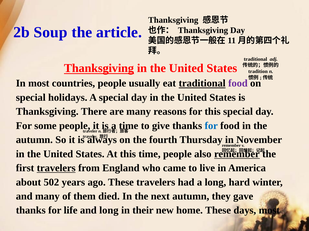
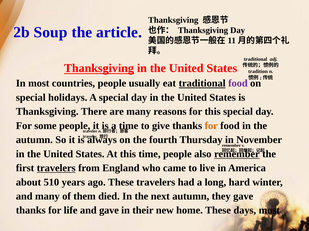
for at (211, 126) colour: blue -> orange
502: 502 -> 510
and long: long -> gave
